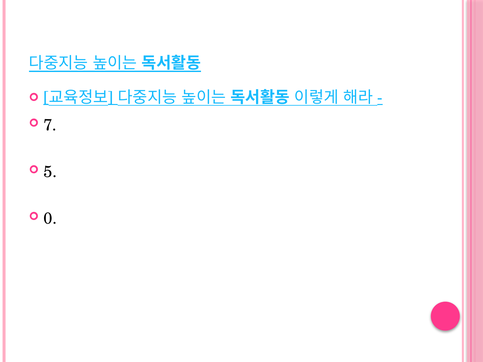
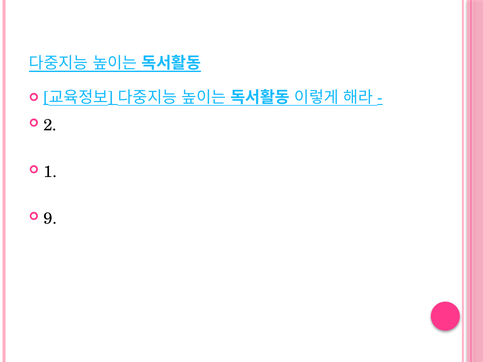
7: 7 -> 2
5: 5 -> 1
0: 0 -> 9
